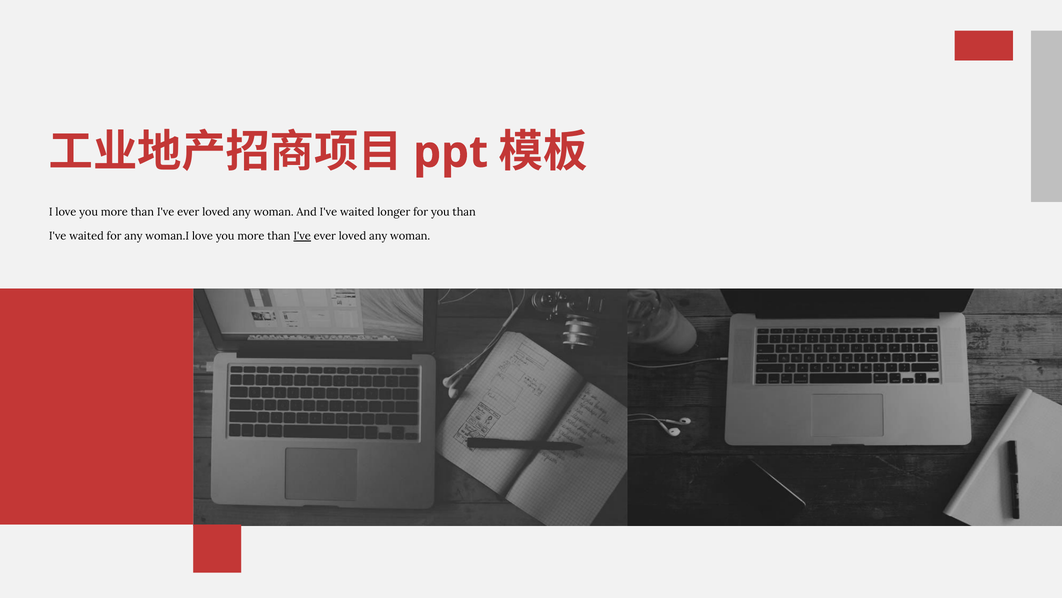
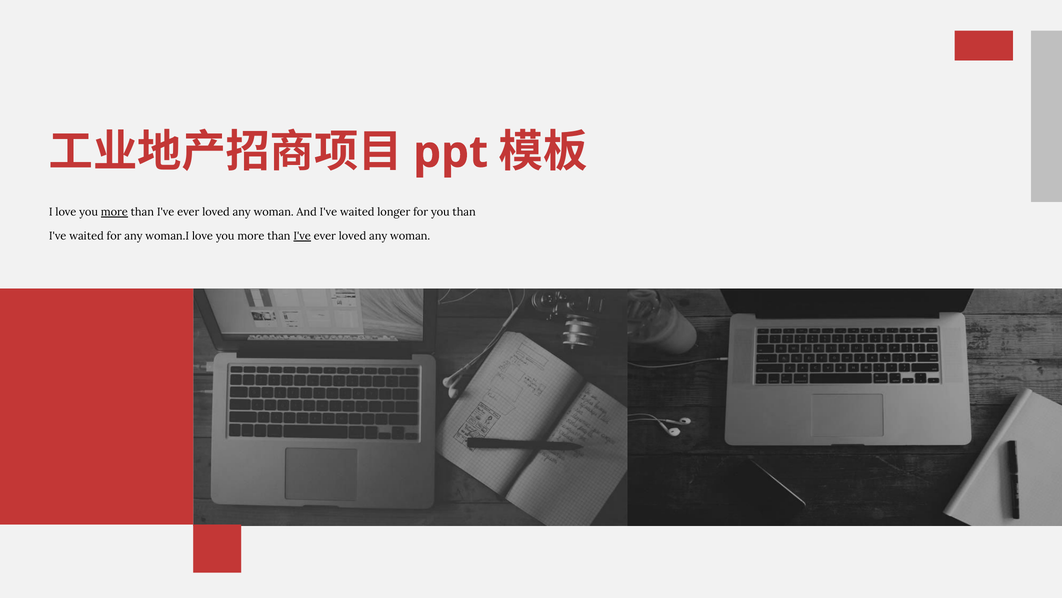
more at (114, 212) underline: none -> present
